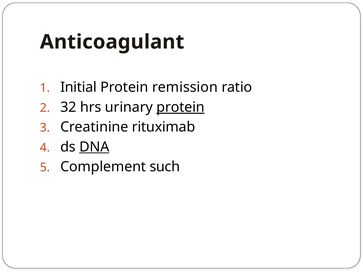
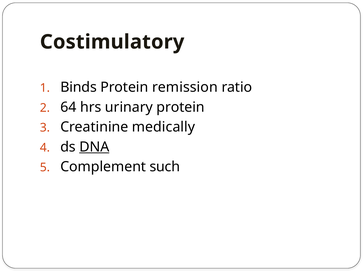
Anticoagulant: Anticoagulant -> Costimulatory
Initial: Initial -> Binds
32: 32 -> 64
protein at (181, 107) underline: present -> none
rituximab: rituximab -> medically
